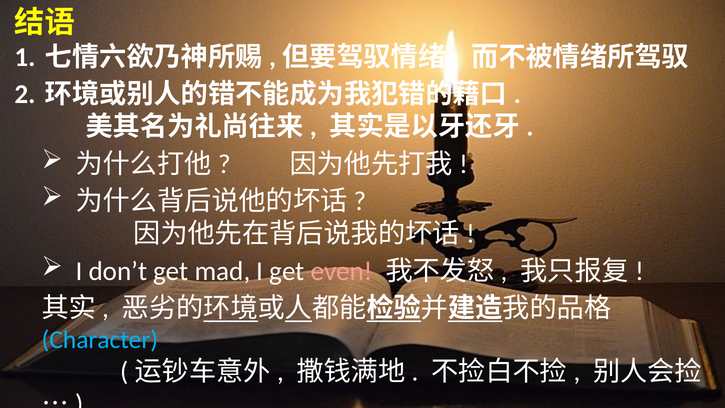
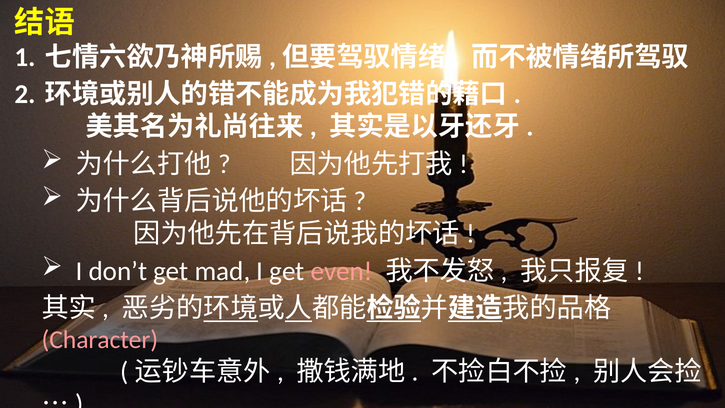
Character colour: light blue -> pink
